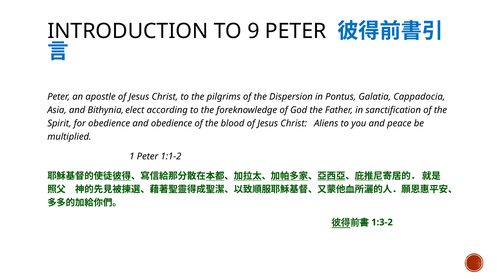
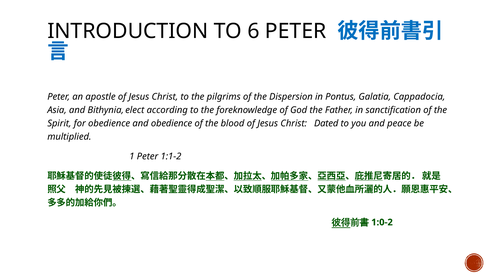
9: 9 -> 6
Aliens: Aliens -> Dated
1:3-2: 1:3-2 -> 1:0-2
